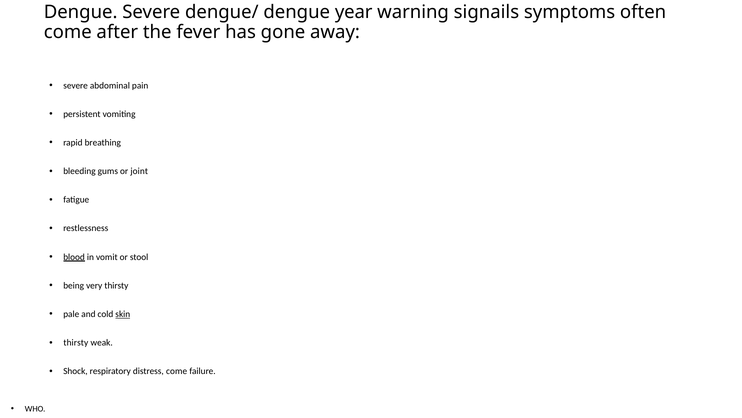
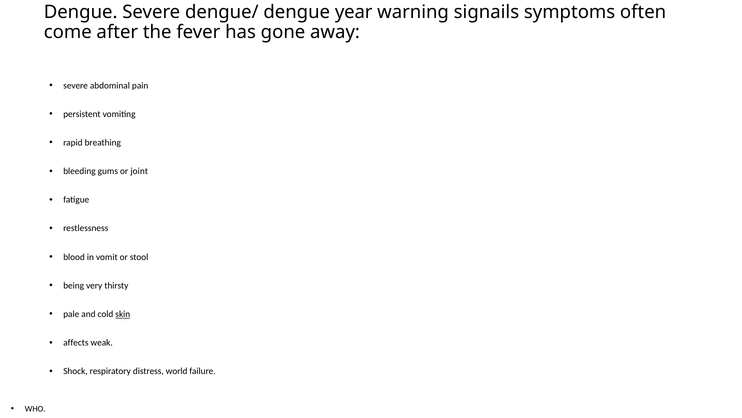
blood underline: present -> none
thirsty at (76, 342): thirsty -> affects
distress come: come -> world
